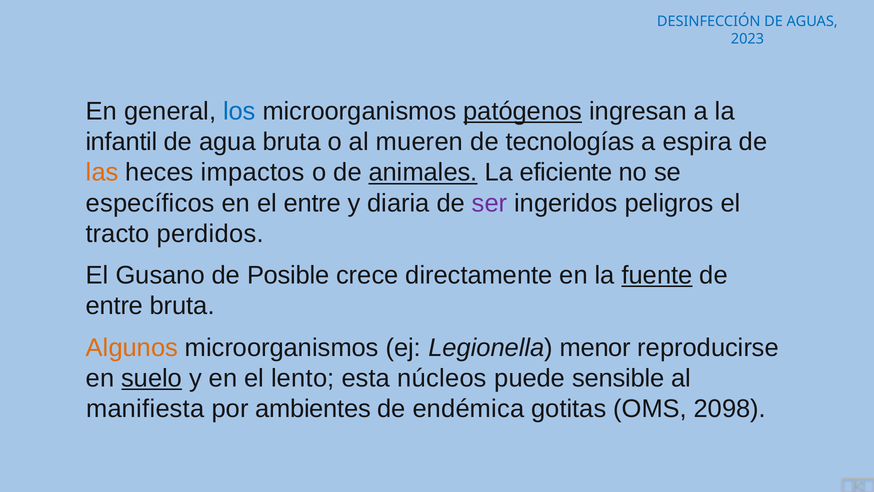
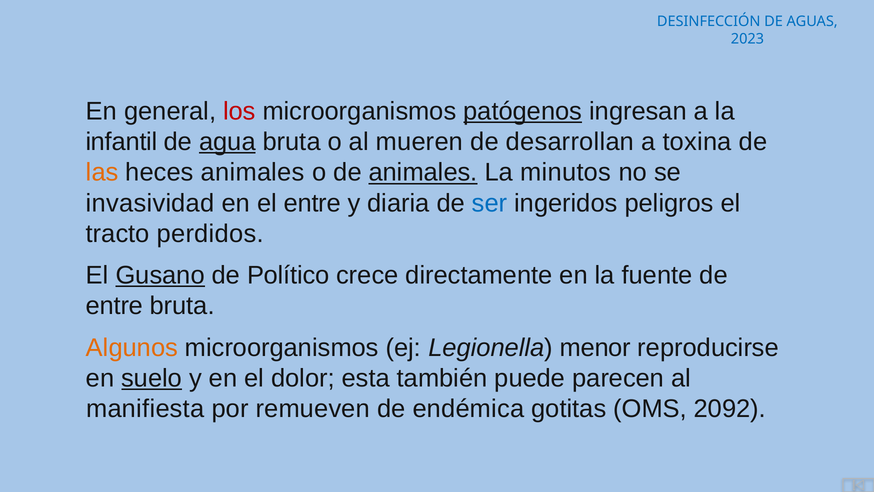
los colour: blue -> red
agua underline: none -> present
tecnologías: tecnologías -> desarrollan
espira: espira -> toxina
heces impactos: impactos -> animales
eficiente: eficiente -> minutos
específicos: específicos -> invasividad
ser colour: purple -> blue
Gusano underline: none -> present
Posible: Posible -> Político
fuente underline: present -> none
lento: lento -> dolor
núcleos: núcleos -> también
sensible: sensible -> parecen
ambientes: ambientes -> remueven
2098: 2098 -> 2092
